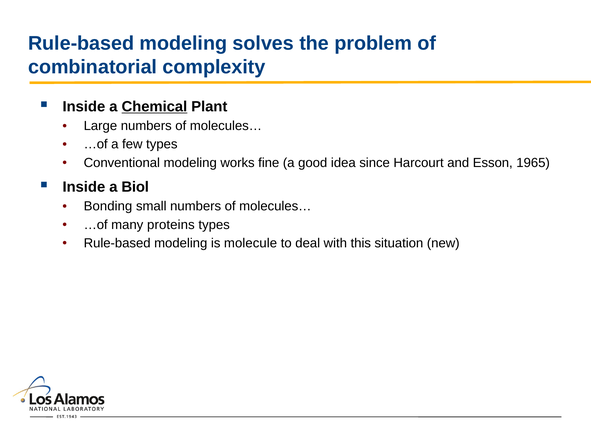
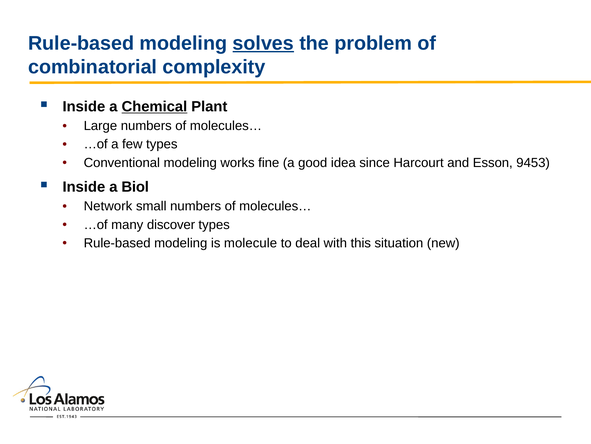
solves underline: none -> present
1965: 1965 -> 9453
Bonding: Bonding -> Network
proteins: proteins -> discover
